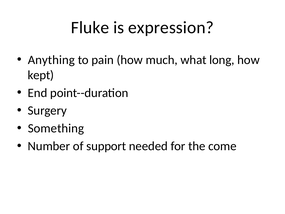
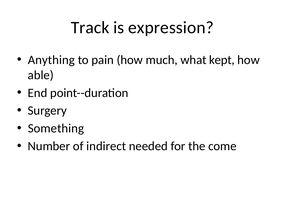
Fluke: Fluke -> Track
long: long -> kept
kept: kept -> able
support: support -> indirect
